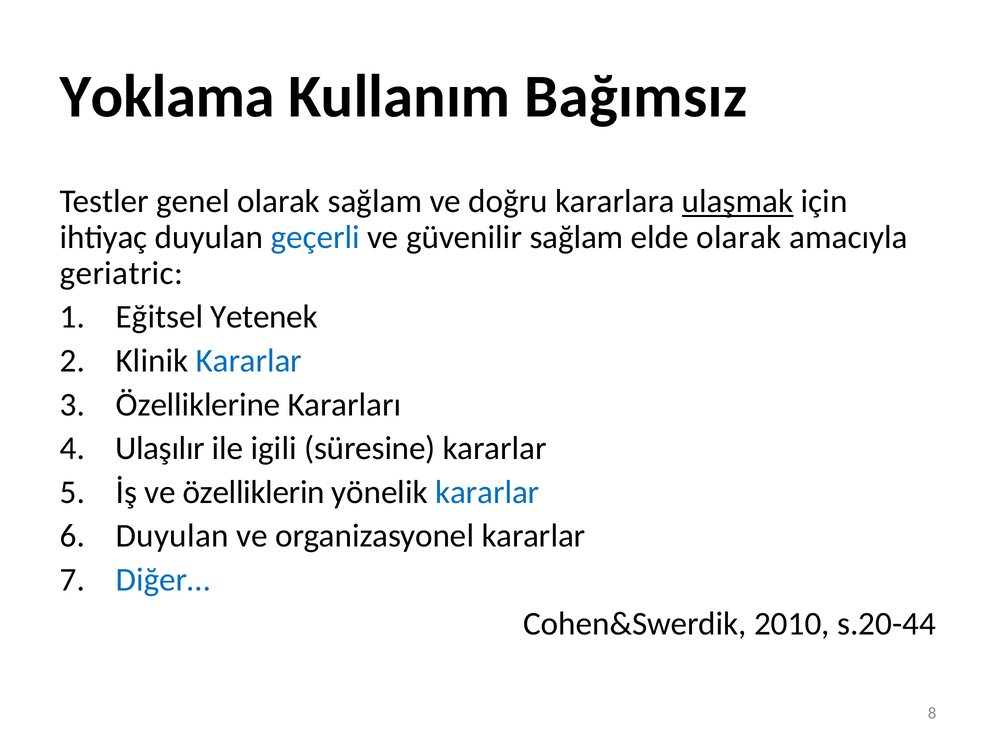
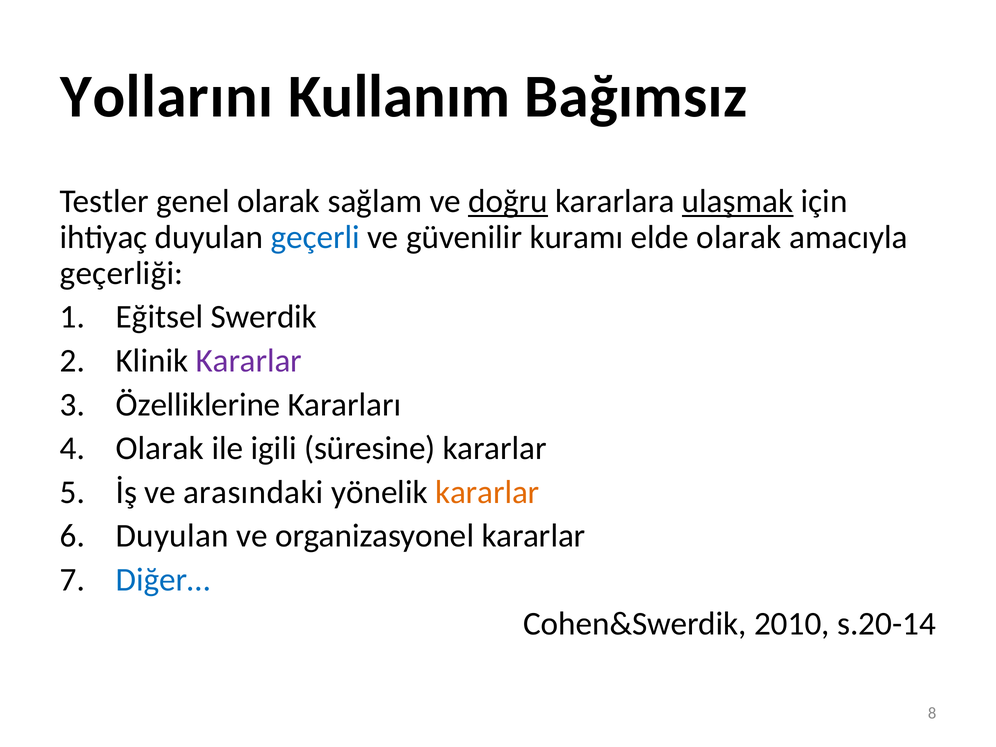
Yoklama: Yoklama -> Yollarını
doğru underline: none -> present
güvenilir sağlam: sağlam -> kuramı
geriatric: geriatric -> geçerliği
Yetenek: Yetenek -> Swerdik
Kararlar at (249, 361) colour: blue -> purple
Ulaşılır at (160, 448): Ulaşılır -> Olarak
özelliklerin: özelliklerin -> arasındaki
kararlar at (487, 492) colour: blue -> orange
s.20-44: s.20-44 -> s.20-14
